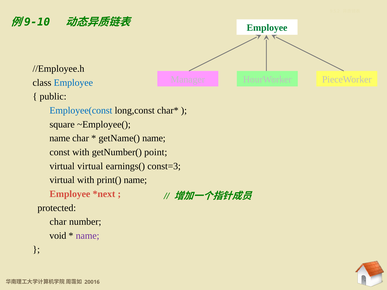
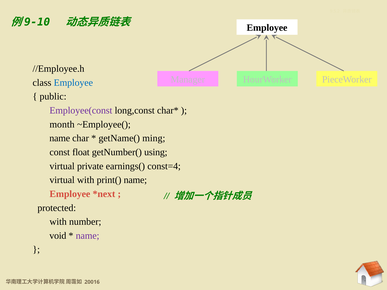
Employee at (267, 28) colour: green -> black
Employee(const colour: blue -> purple
square: square -> month
getName( name: name -> ming
const with: with -> float
point: point -> using
virtual virtual: virtual -> private
const=3: const=3 -> const=4
char at (58, 222): char -> with
